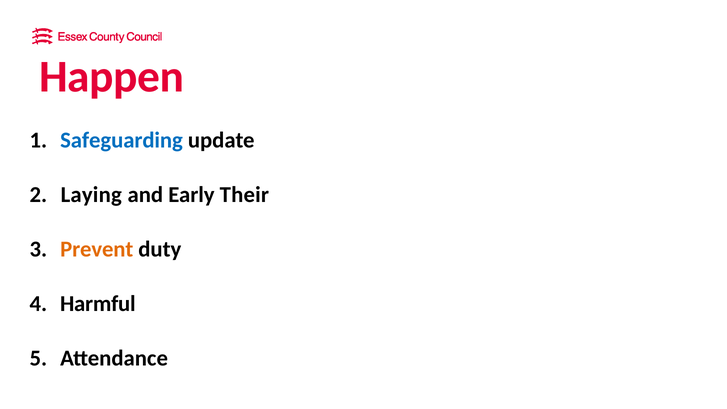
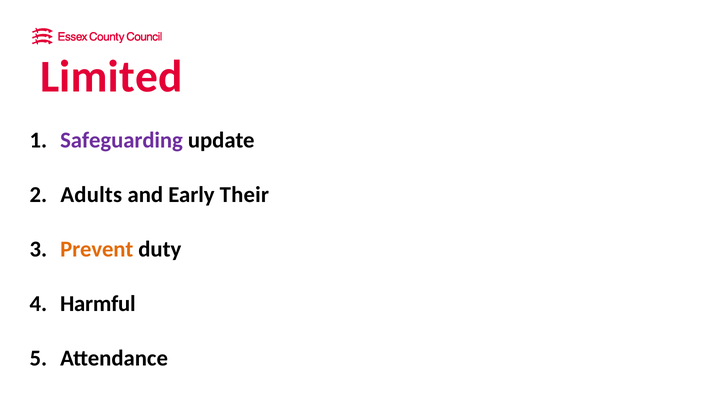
Happen: Happen -> Limited
Safeguarding colour: blue -> purple
Laying: Laying -> Adults
